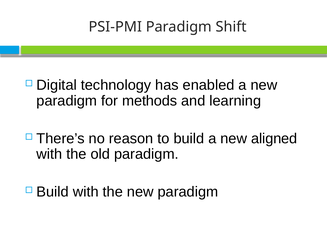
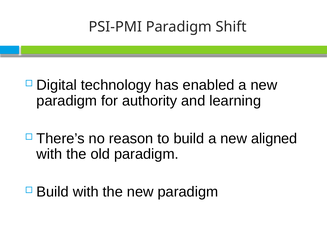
methods: methods -> authority
